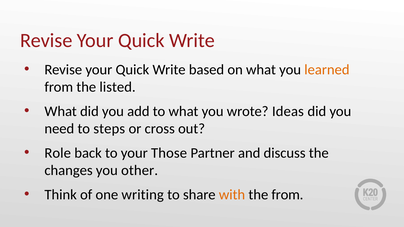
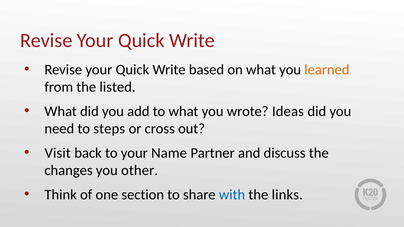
Role: Role -> Visit
Those: Those -> Name
writing: writing -> section
with colour: orange -> blue
the from: from -> links
